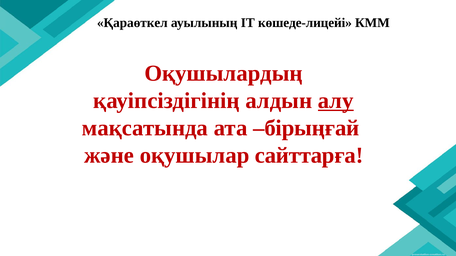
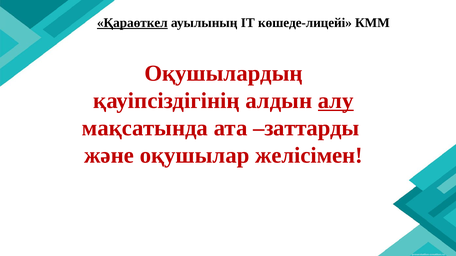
Қараөткел underline: none -> present
бірыңғай: бірыңғай -> заттарды
сайттарға: сайттарға -> желісімен
